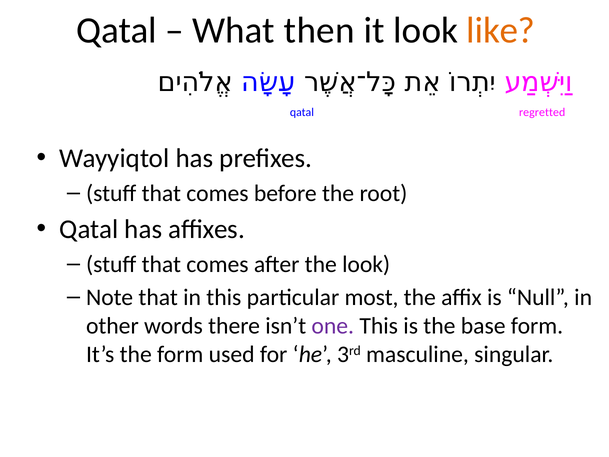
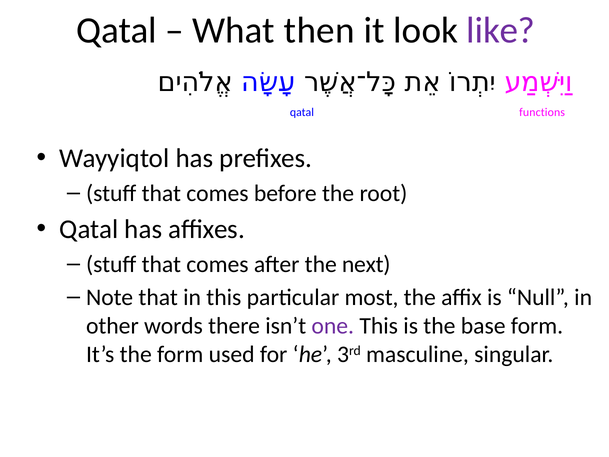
like colour: orange -> purple
regretted: regretted -> functions
the look: look -> next
